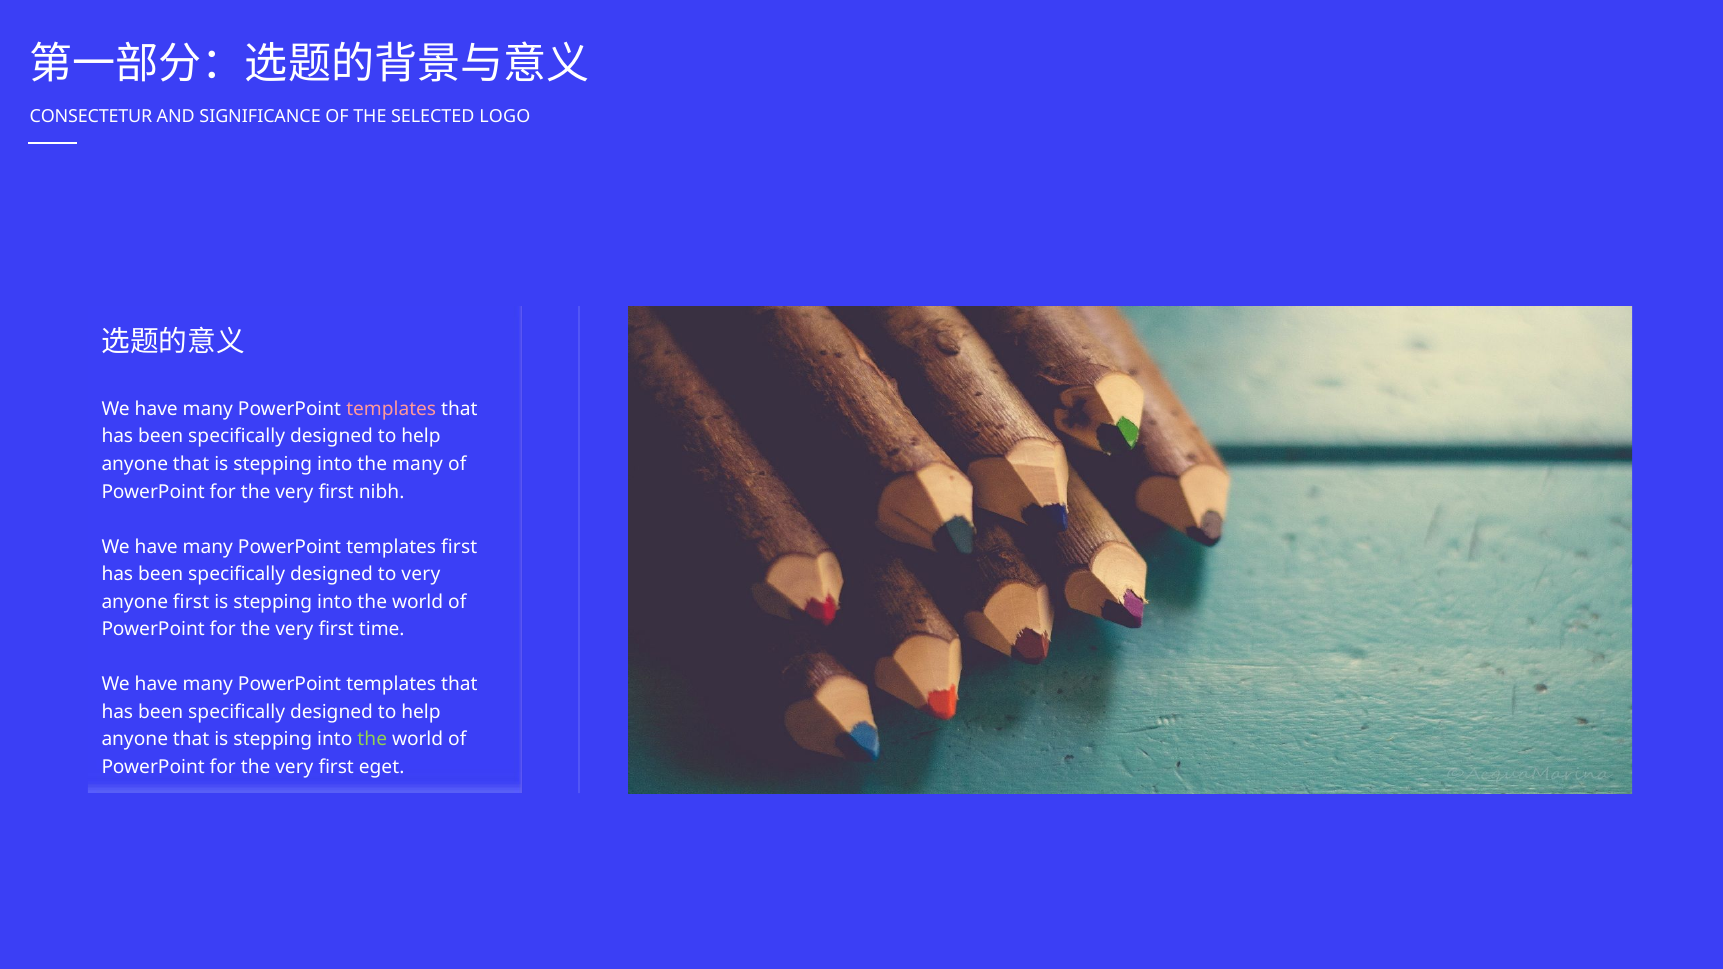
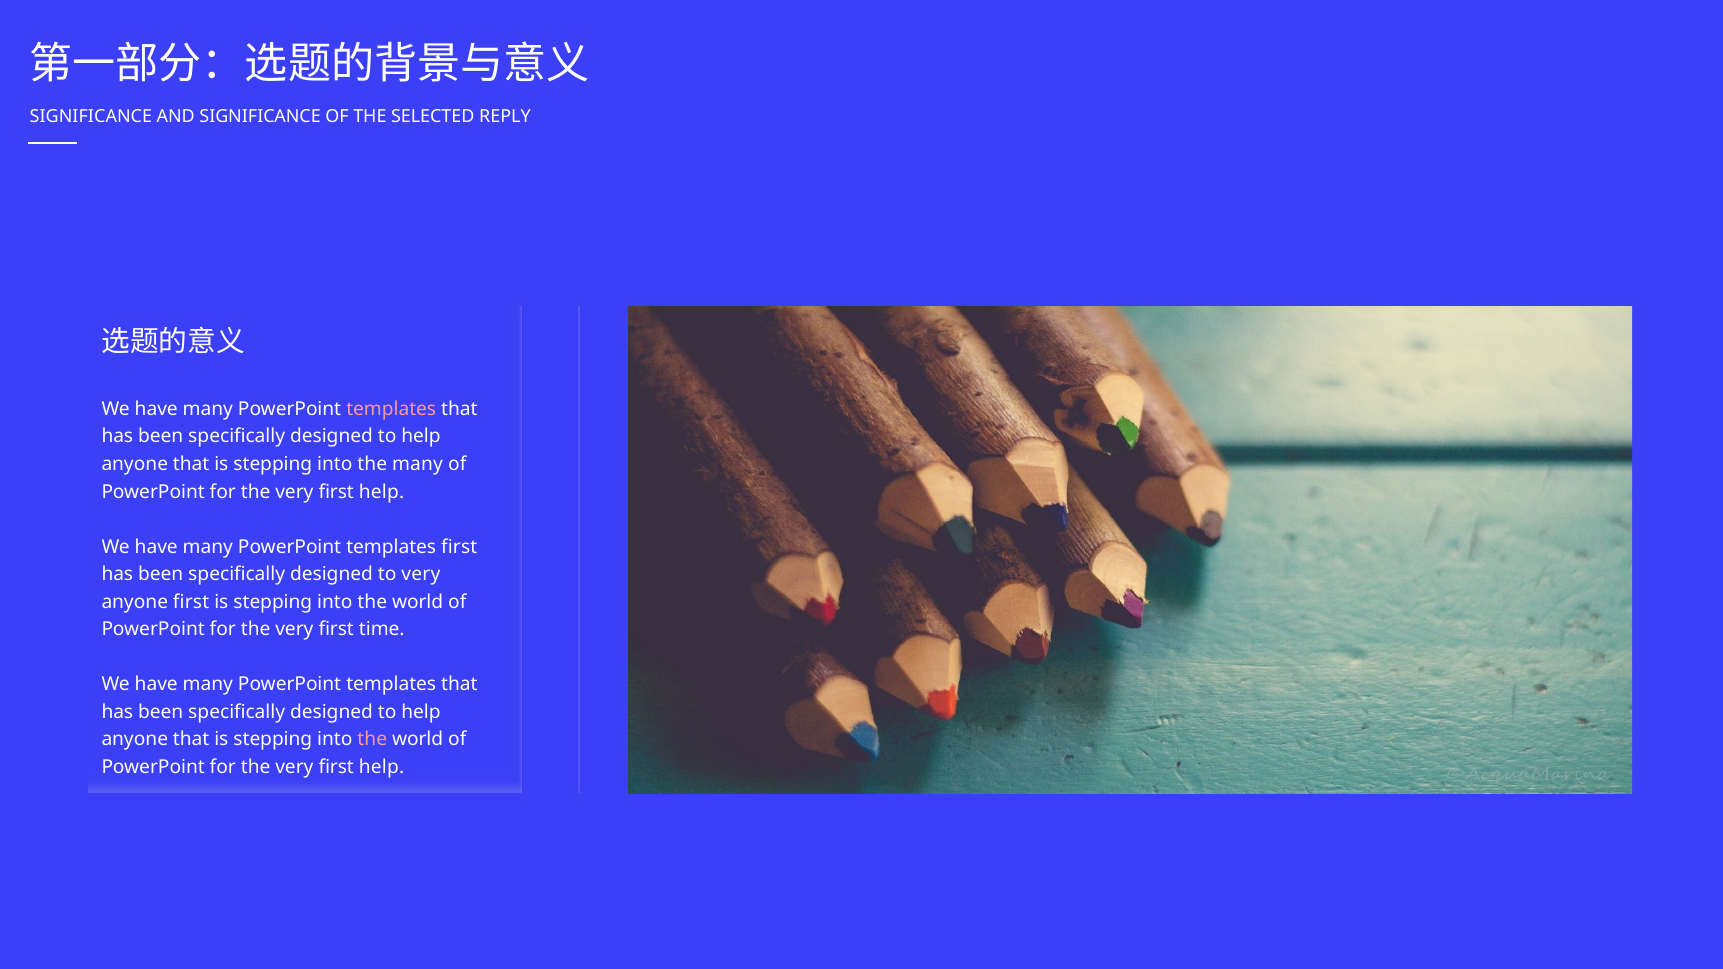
CONSECTETUR at (91, 117): CONSECTETUR -> SIGNIFICANCE
LOGO: LOGO -> REPLY
nibh at (382, 492): nibh -> help
the at (372, 740) colour: light green -> pink
eget at (382, 767): eget -> help
